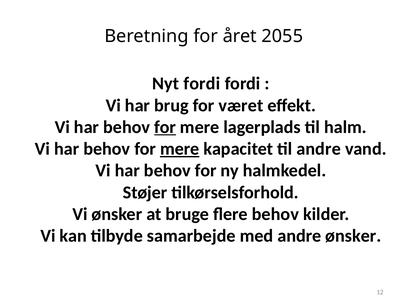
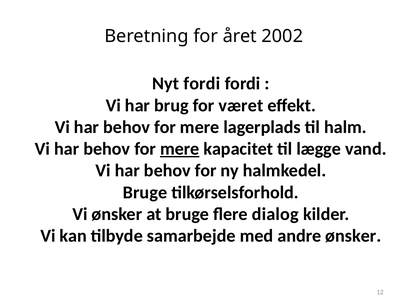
2055: 2055 -> 2002
for at (165, 127) underline: present -> none
til andre: andre -> lægge
Støjer at (145, 192): Støjer -> Bruge
flere behov: behov -> dialog
